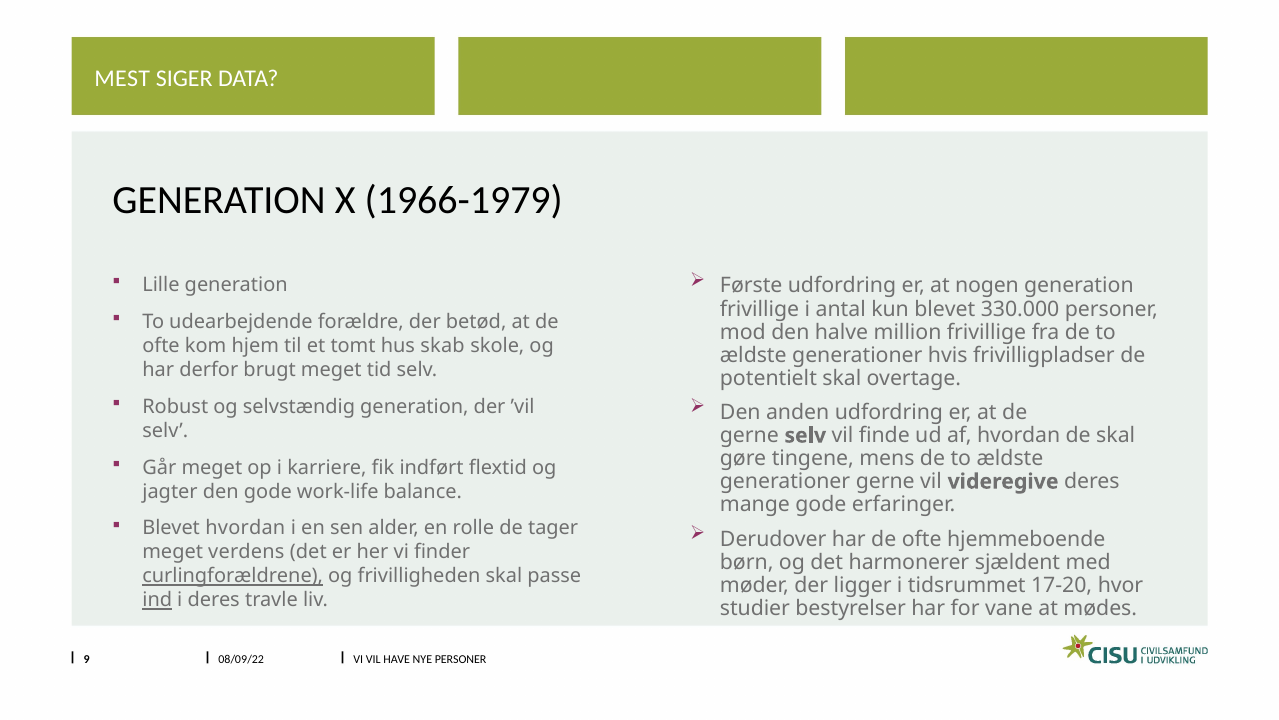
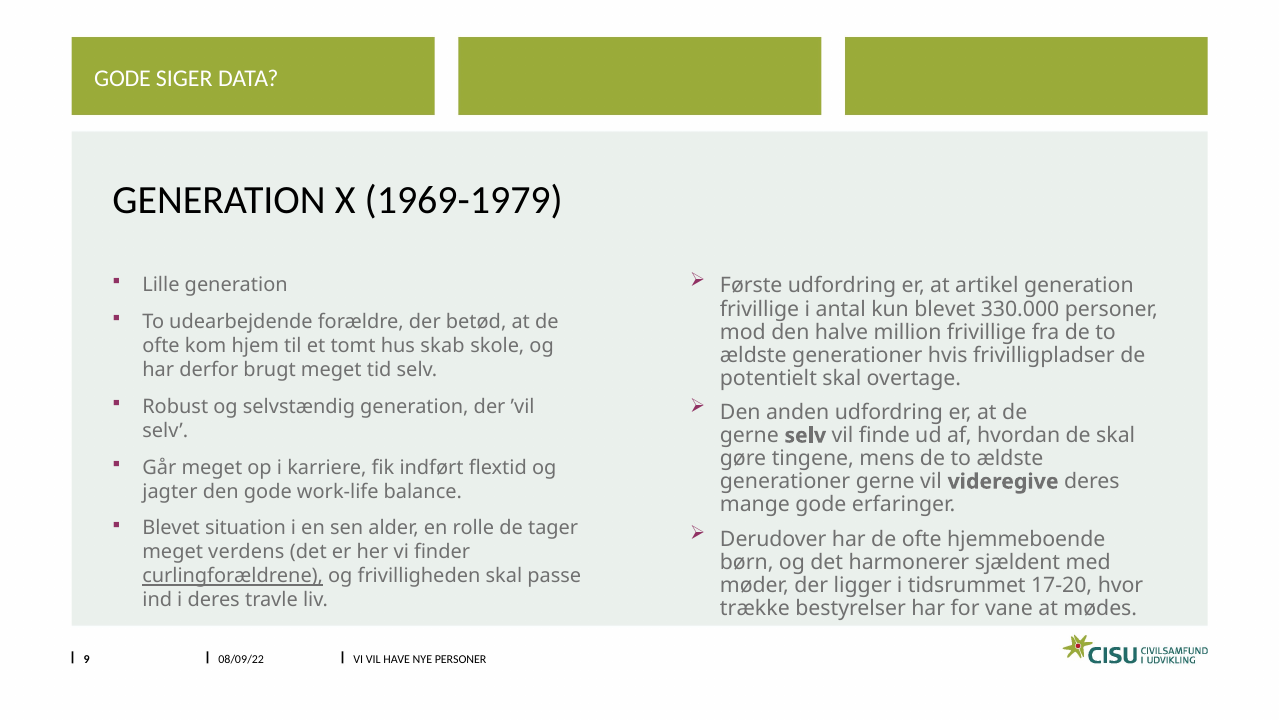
MEST at (122, 78): MEST -> GODE
1966-1979: 1966-1979 -> 1969-1979
nogen: nogen -> artikel
Blevet hvordan: hvordan -> situation
ind underline: present -> none
studier: studier -> trække
